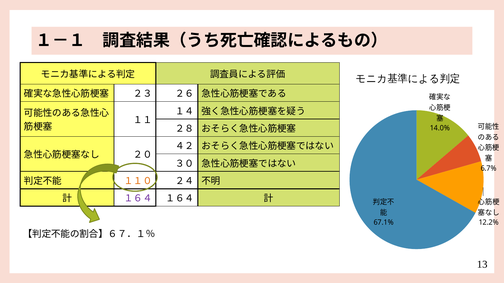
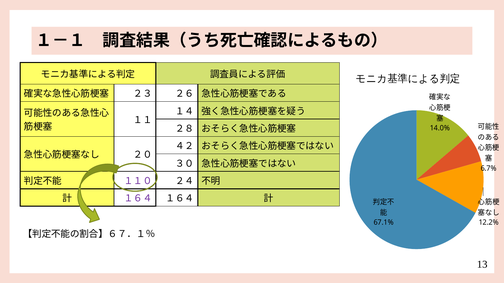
１１０ colour: orange -> purple
